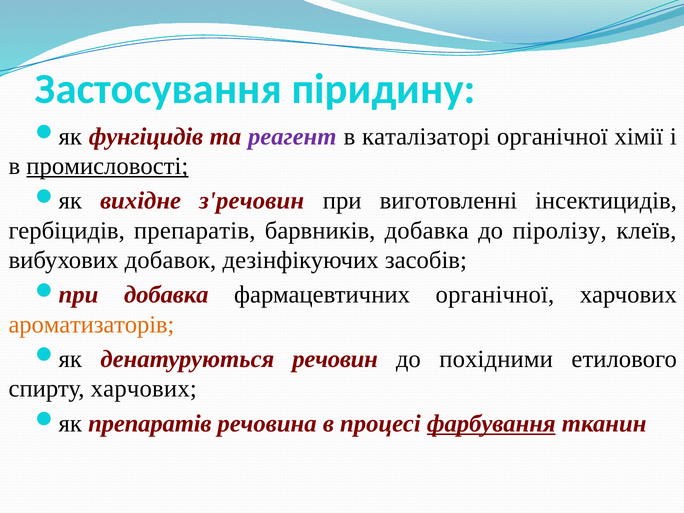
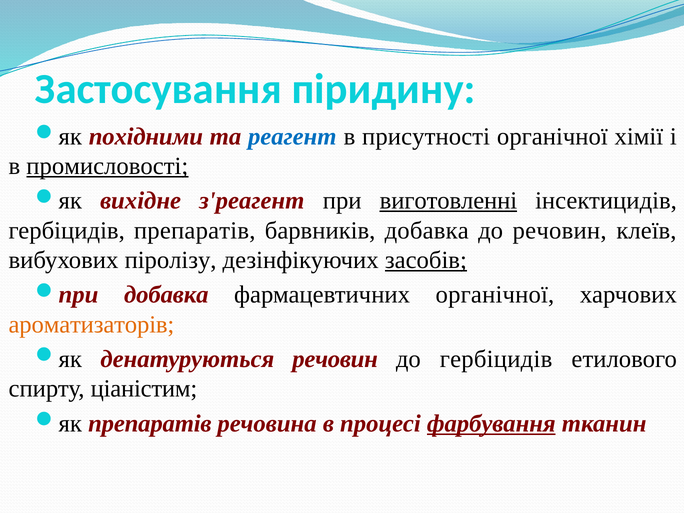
фунгіцидів: фунгіцидів -> похідними
реагент colour: purple -> blue
каталізаторі: каталізаторі -> присутності
з'речовин: з'речовин -> з'реагент
виготовленні underline: none -> present
до піролізу: піролізу -> речовин
добавок: добавок -> піролізу
засобів underline: none -> present
до похідними: похідними -> гербіцидів
спирту харчових: харчових -> ціаністим
